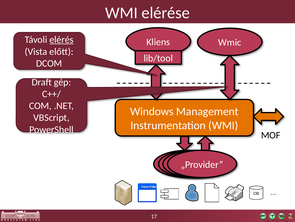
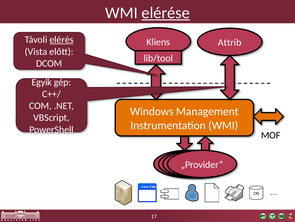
elérése underline: none -> present
Wmic: Wmic -> Attrib
Draft: Draft -> Egyik
